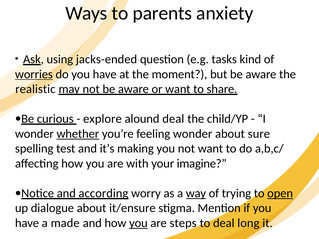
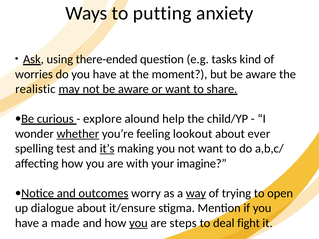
parents: parents -> putting
jacks-ended: jacks-ended -> there-ended
worries underline: present -> none
alound deal: deal -> help
feeling wonder: wonder -> lookout
sure: sure -> ever
it’s underline: none -> present
according: according -> outcomes
open underline: present -> none
long: long -> fight
